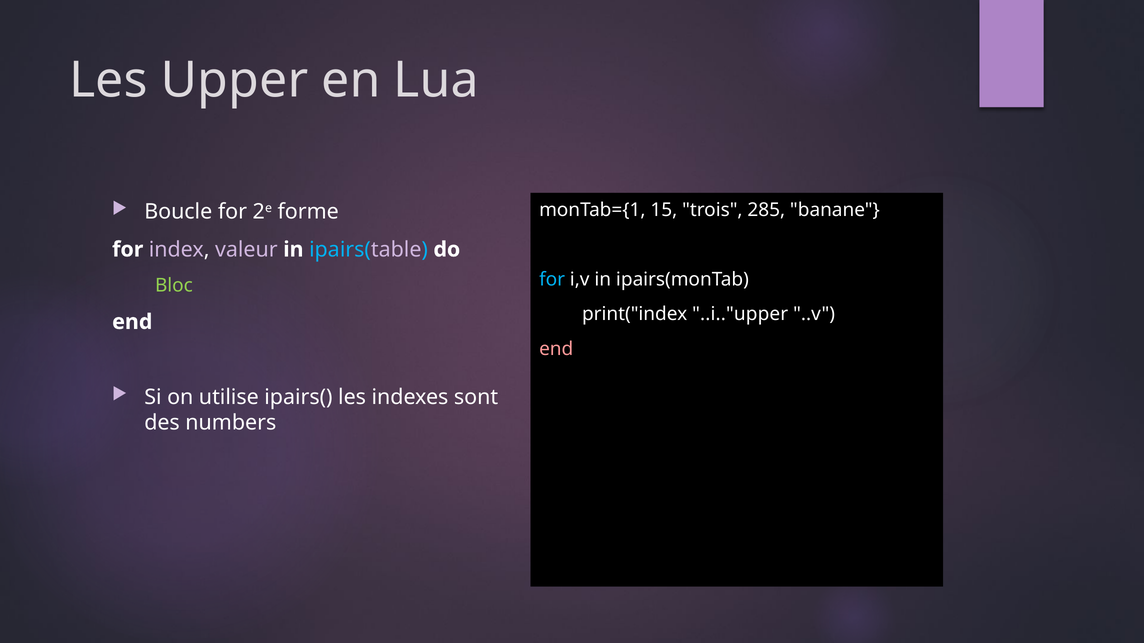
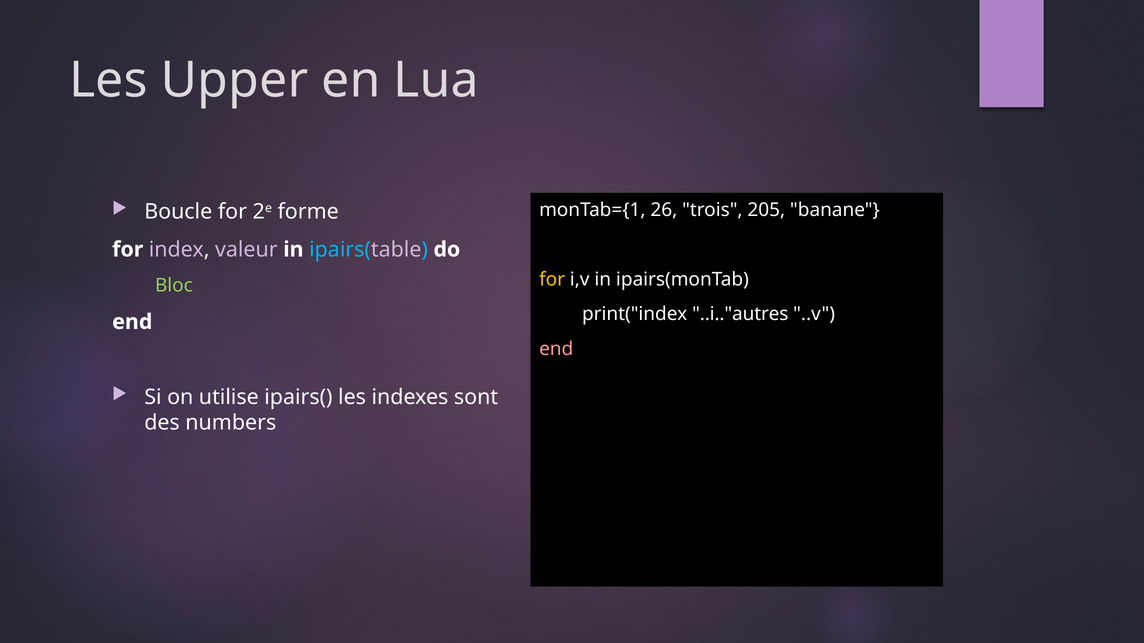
15: 15 -> 26
285: 285 -> 205
for at (552, 280) colour: light blue -> yellow
..i.."upper: ..i.."upper -> ..i.."autres
